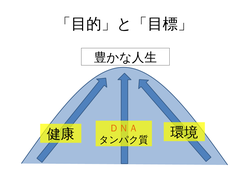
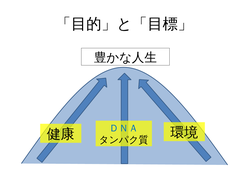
ＤＮＡ colour: orange -> blue
